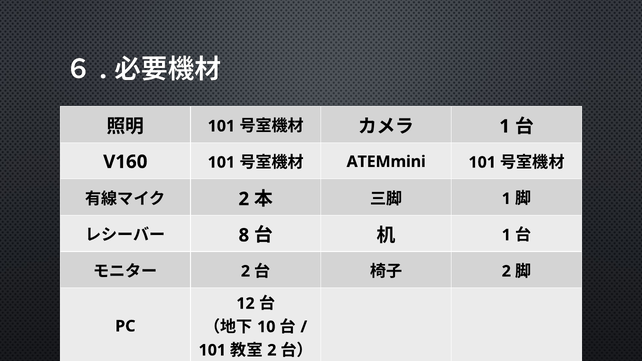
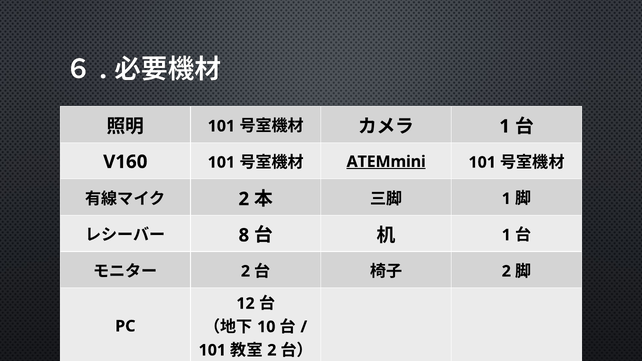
ATEMmini underline: none -> present
